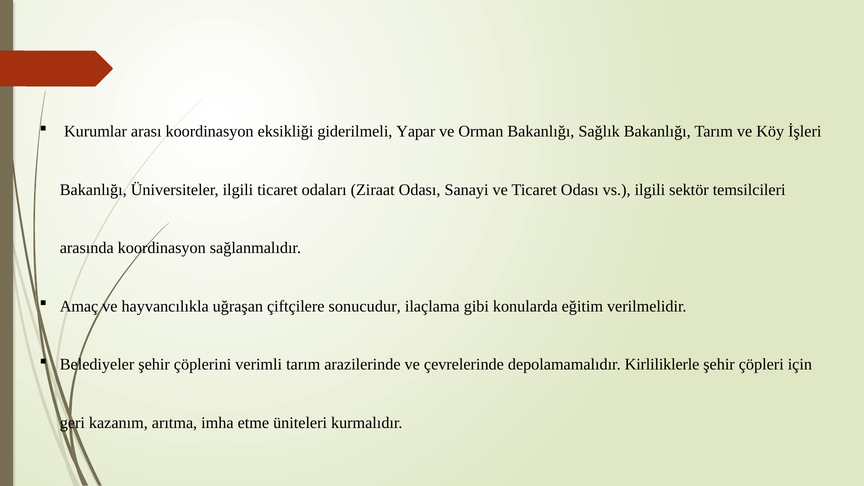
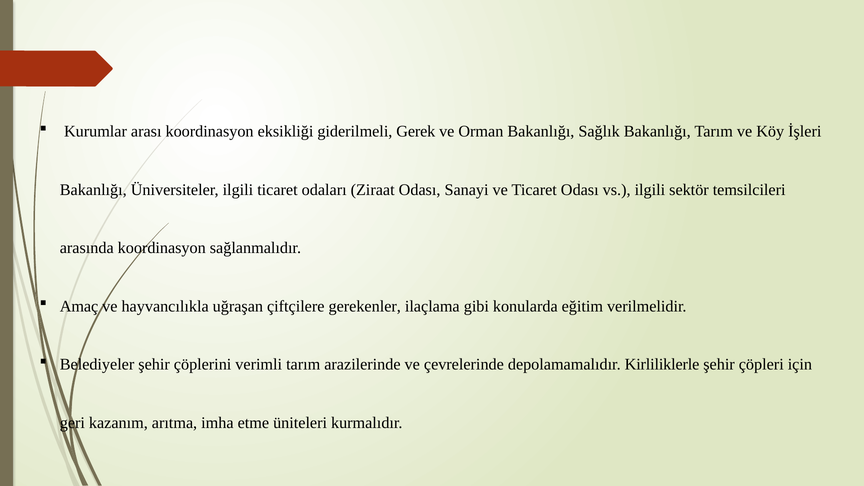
Yapar: Yapar -> Gerek
sonucudur: sonucudur -> gerekenler
